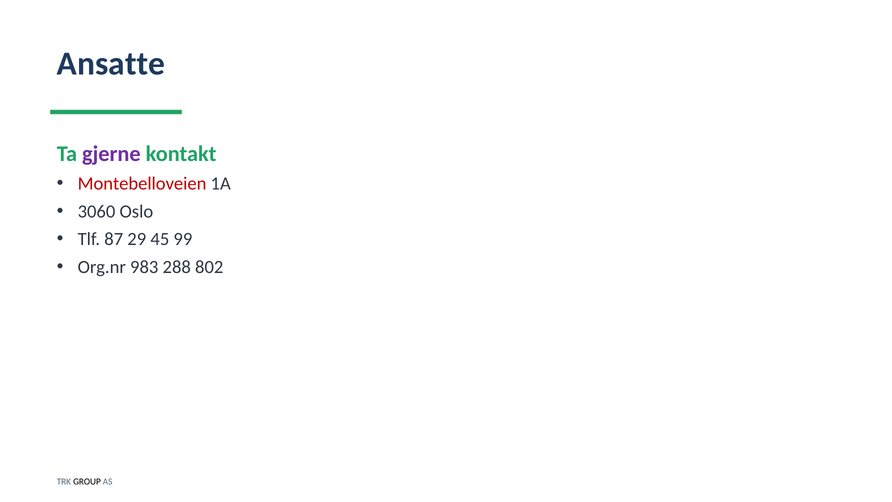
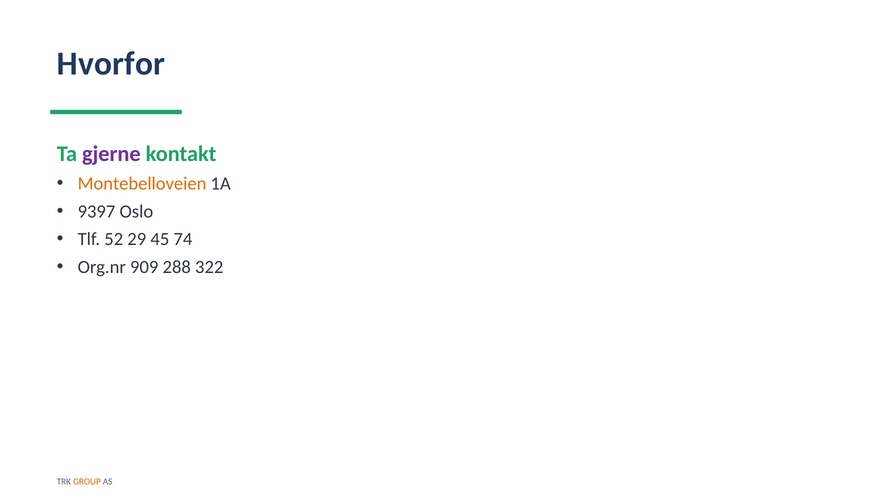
Ansatte: Ansatte -> Hvorfor
Montebelloveien colour: red -> orange
3060: 3060 -> 9397
87: 87 -> 52
99: 99 -> 74
983: 983 -> 909
802: 802 -> 322
GROUP colour: black -> orange
